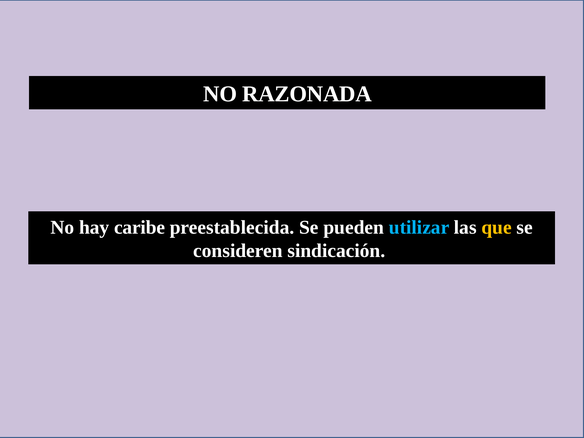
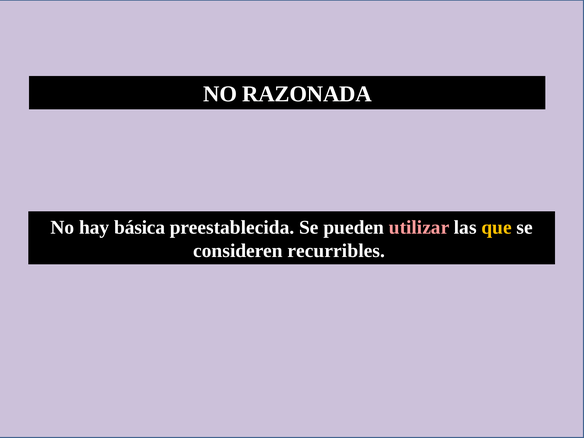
caribe: caribe -> básica
utilizar colour: light blue -> pink
sindicación: sindicación -> recurribles
